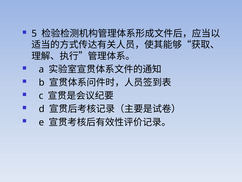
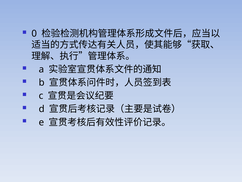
5: 5 -> 0
